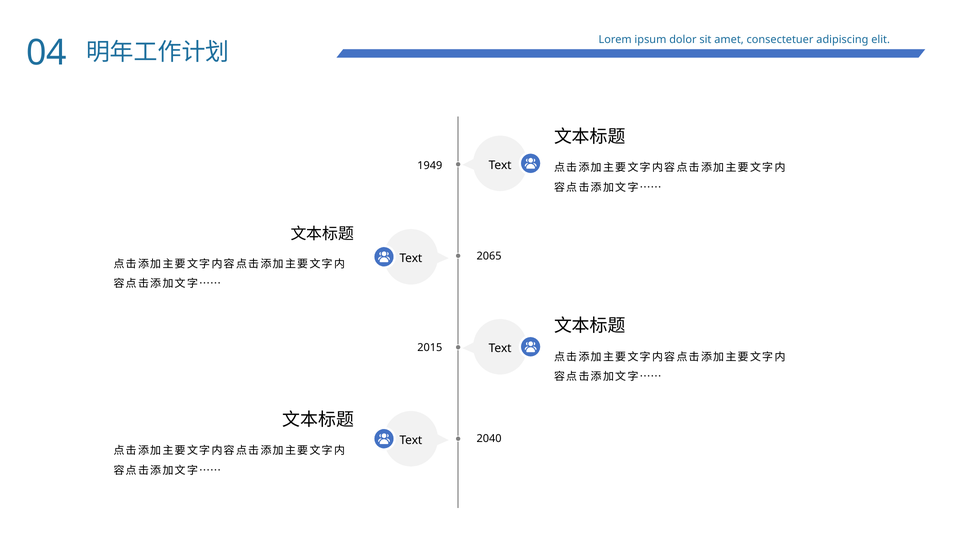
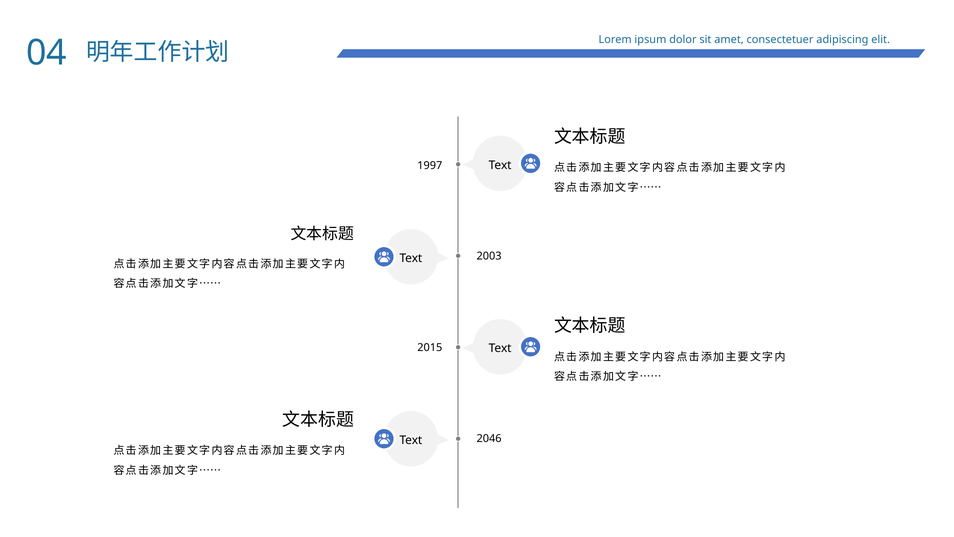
1949: 1949 -> 1997
2065: 2065 -> 2003
2040: 2040 -> 2046
